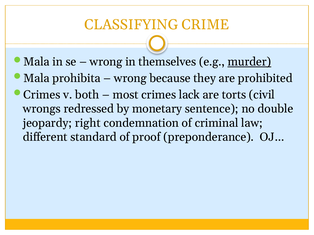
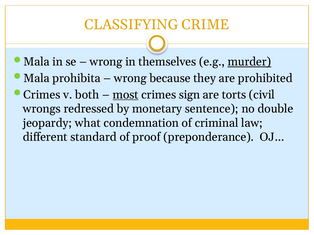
most underline: none -> present
lack: lack -> sign
right: right -> what
